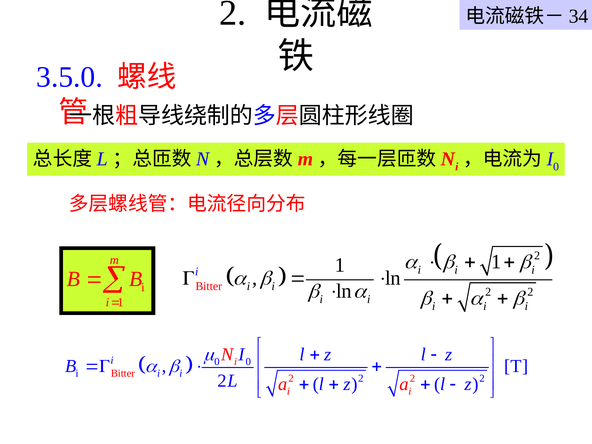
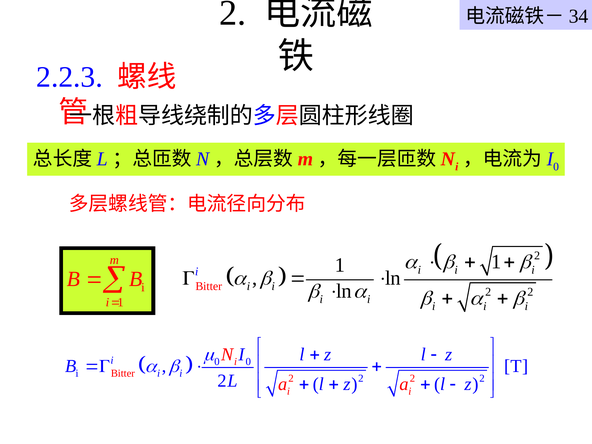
3.5.0: 3.5.0 -> 2.2.3
